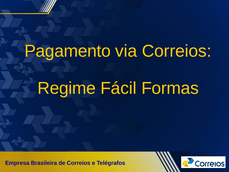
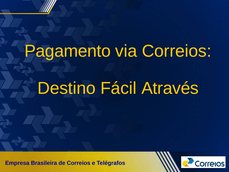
Regime: Regime -> Destino
Formas: Formas -> Através
